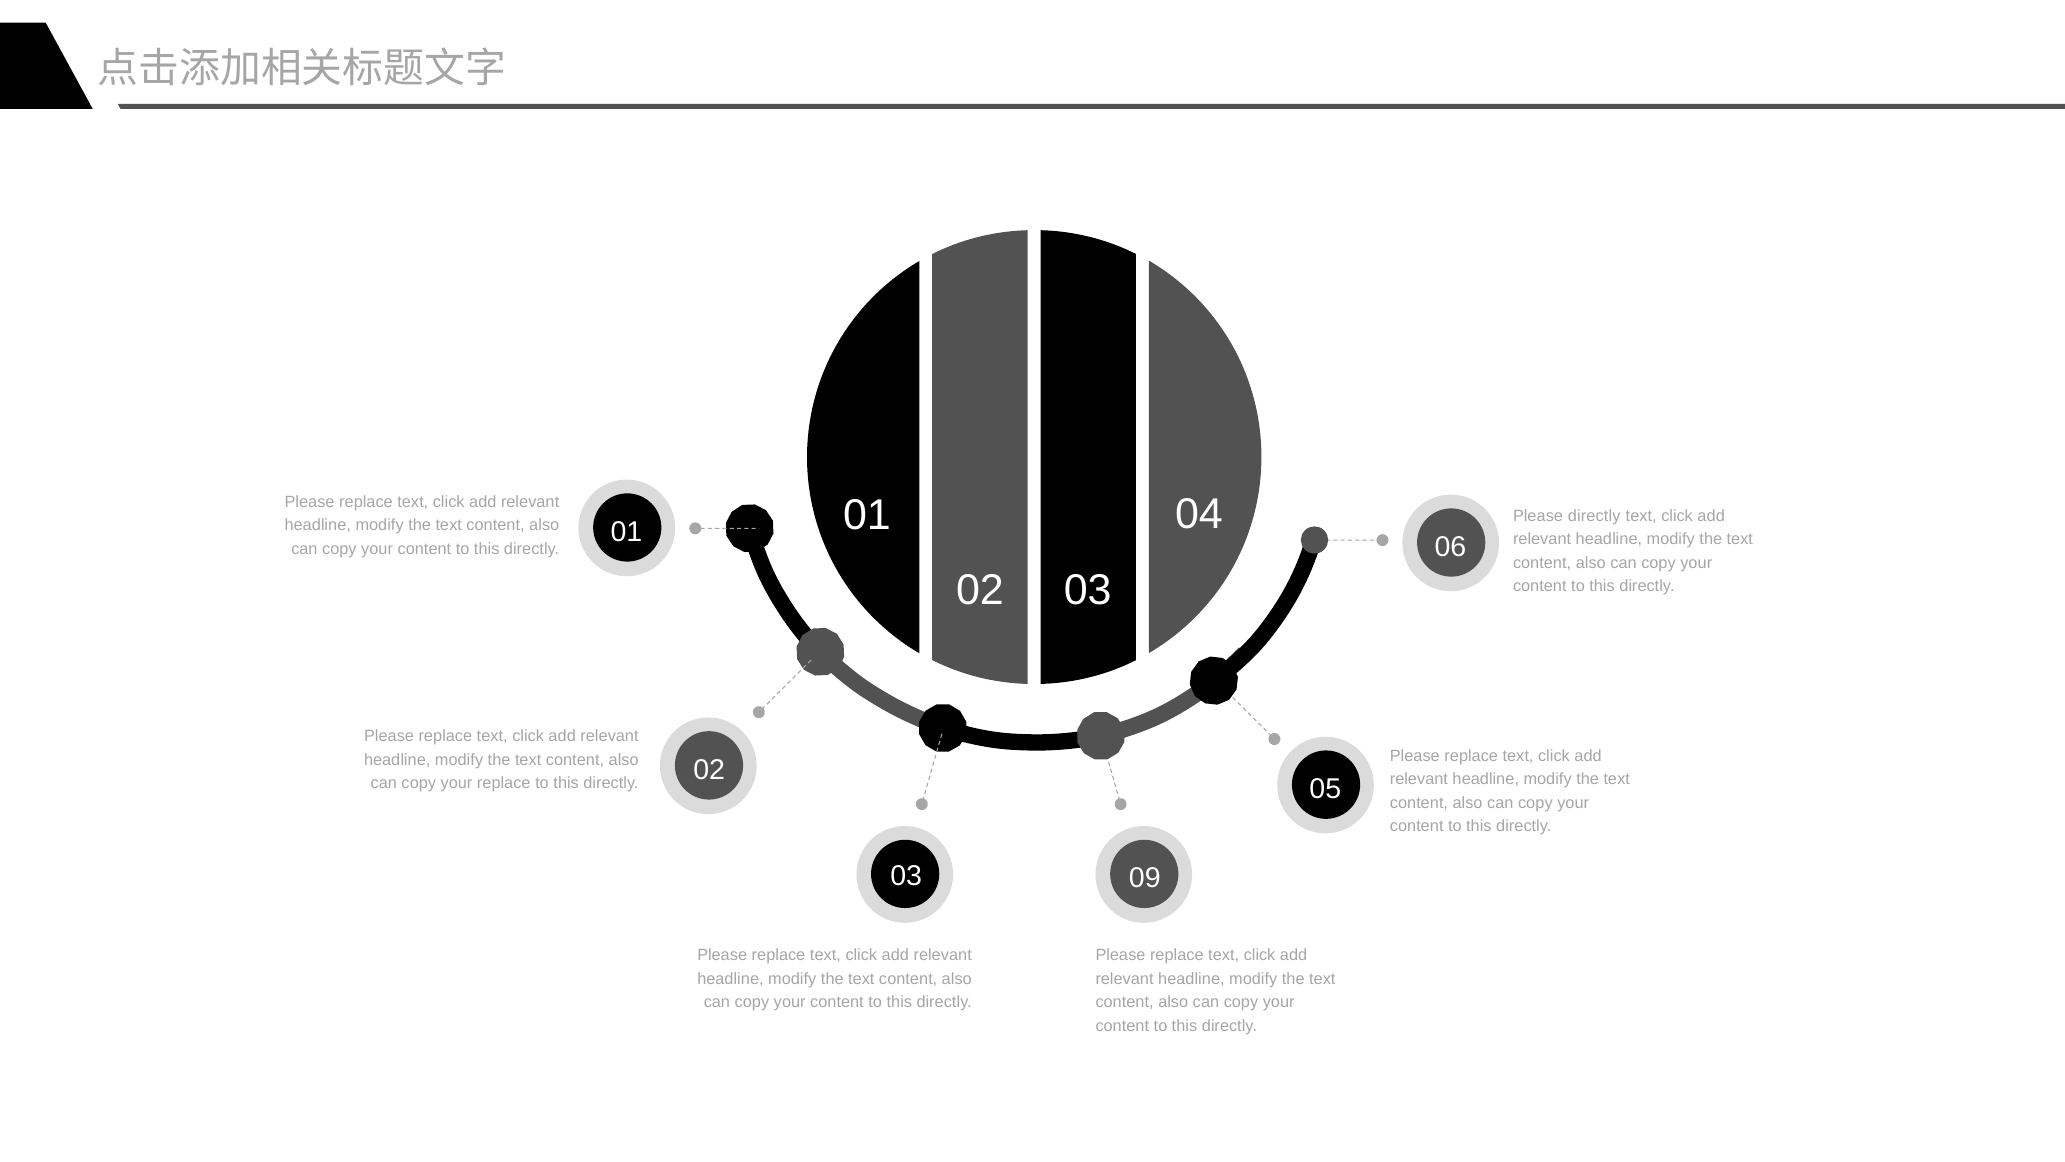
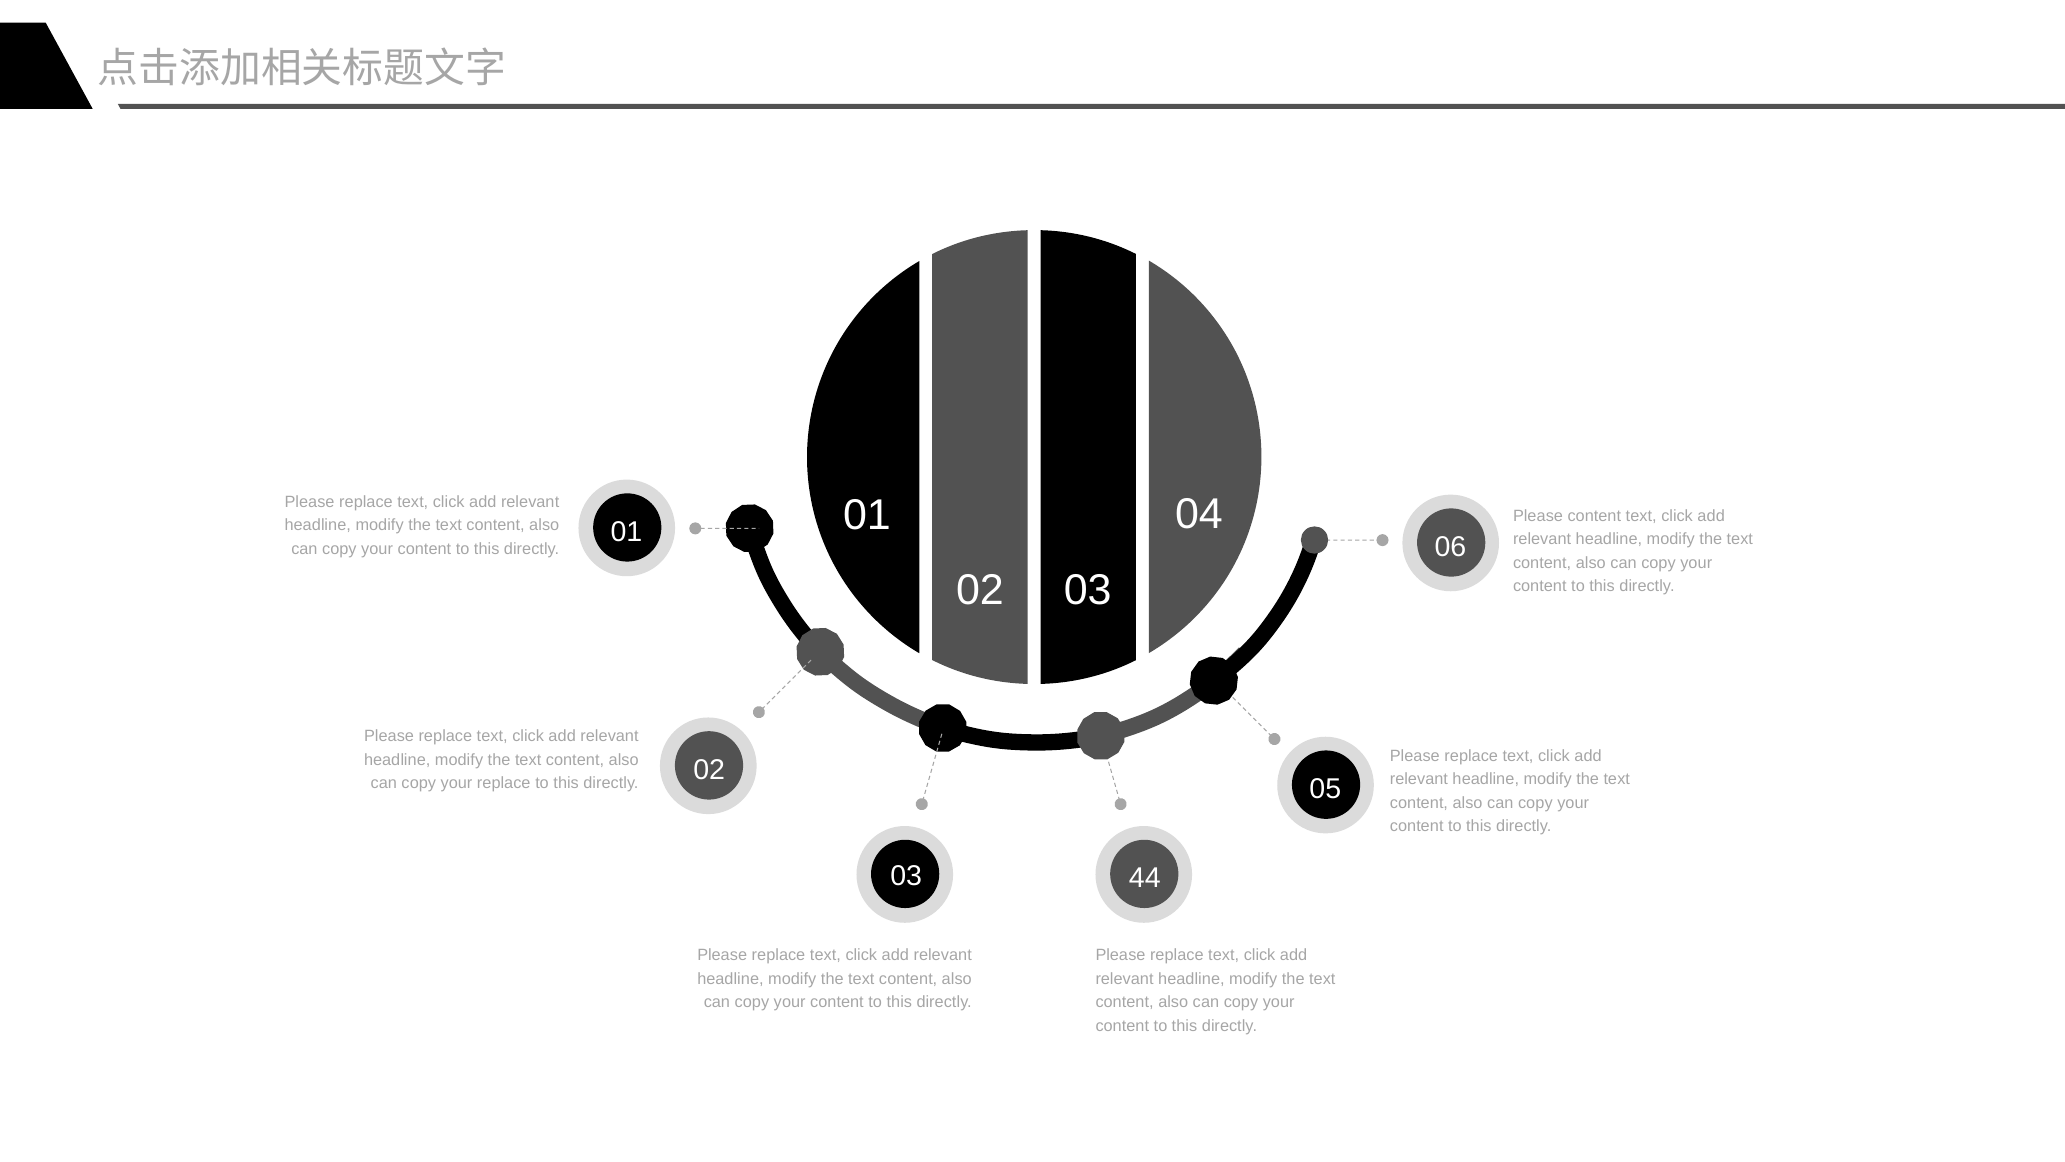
Please directly: directly -> content
09: 09 -> 44
